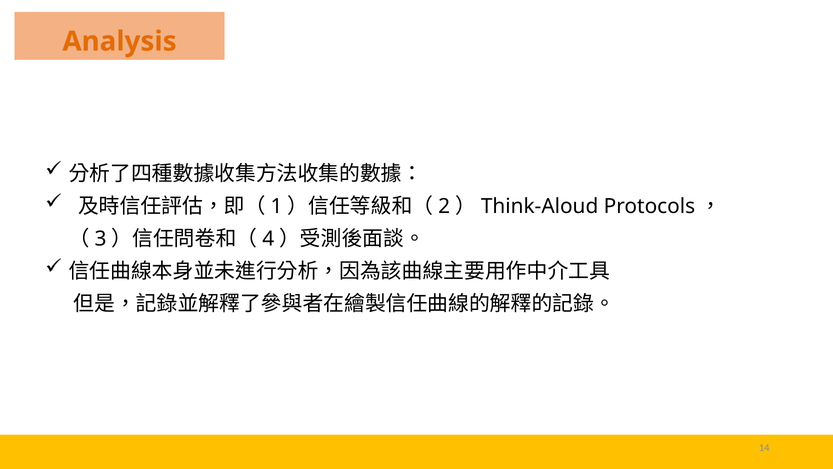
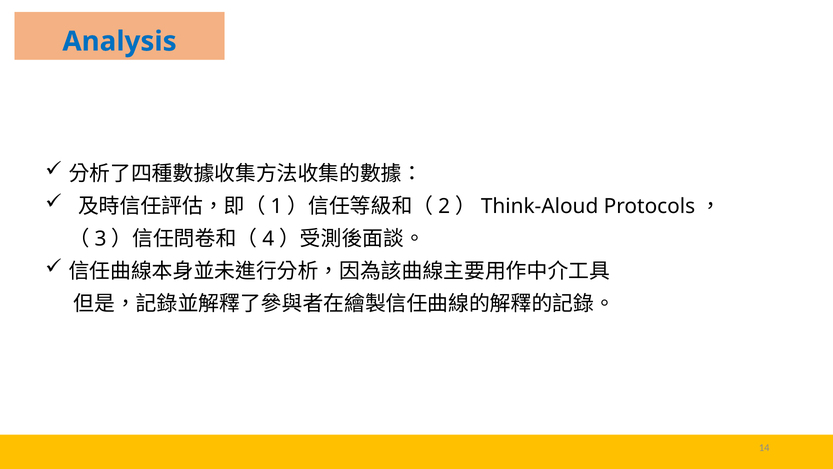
Analysis colour: orange -> blue
